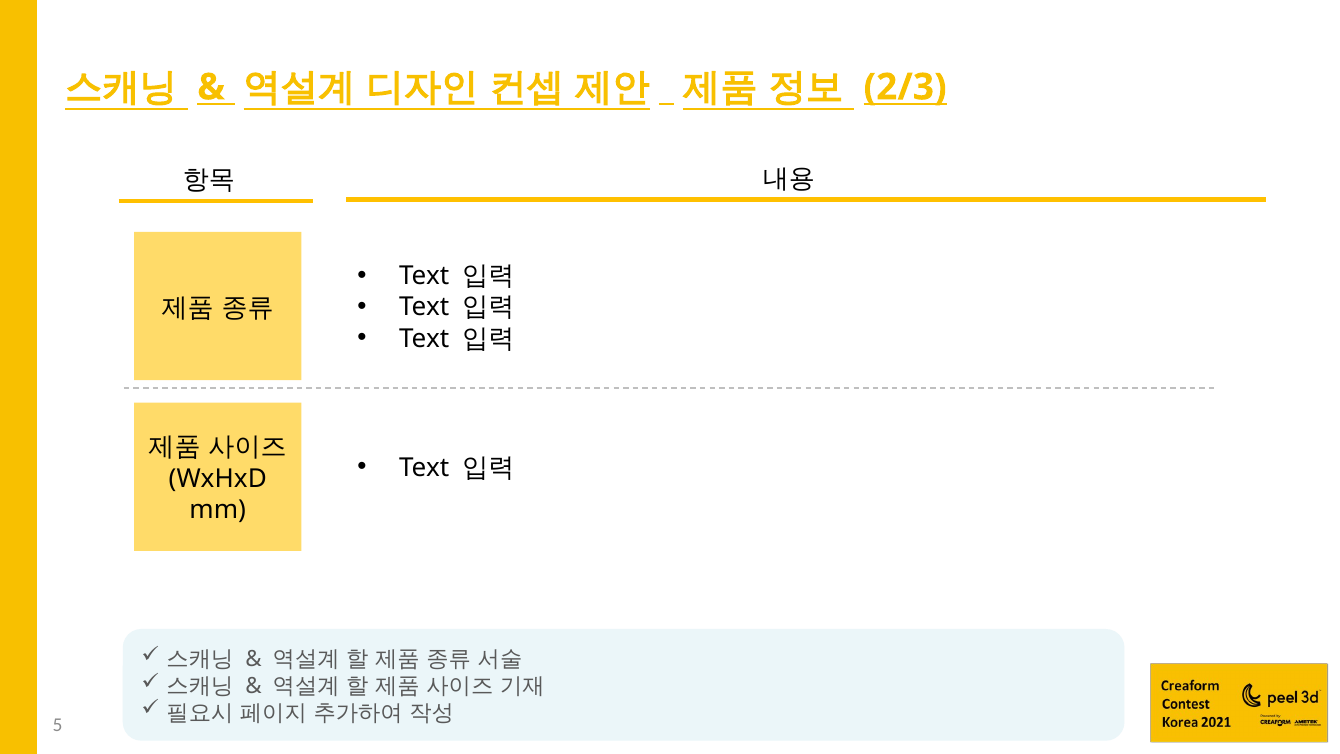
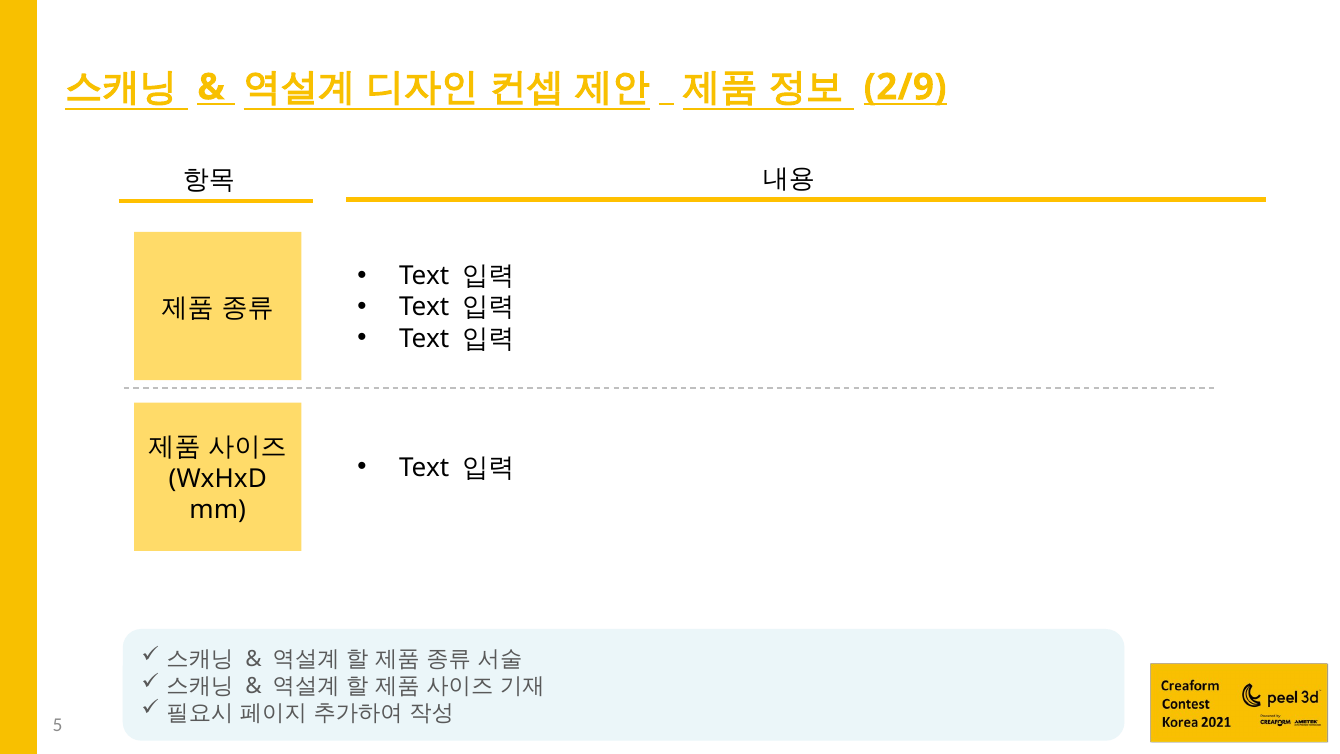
2/3: 2/3 -> 2/9
